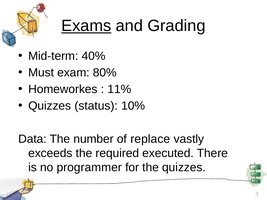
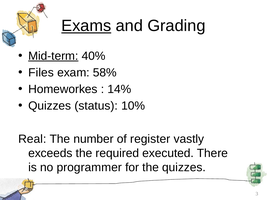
Mid-term underline: none -> present
Must: Must -> Files
80%: 80% -> 58%
11%: 11% -> 14%
Data: Data -> Real
replace: replace -> register
